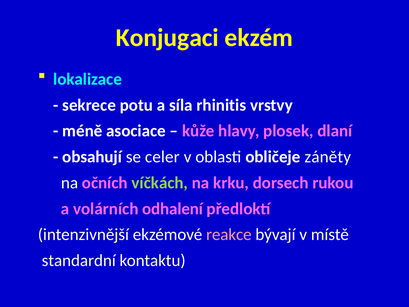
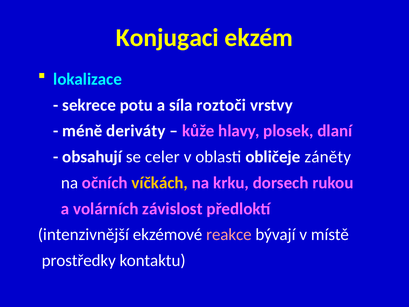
rhinitis: rhinitis -> roztoči
asociace: asociace -> deriváty
víčkách colour: light green -> yellow
odhalení: odhalení -> závislost
standardní: standardní -> prostředky
